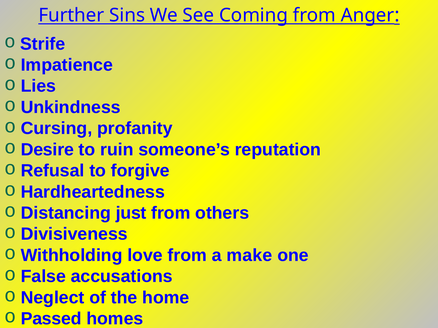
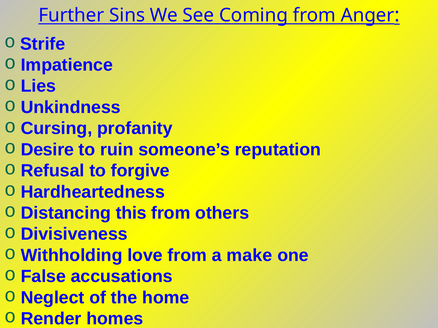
just: just -> this
Passed: Passed -> Render
